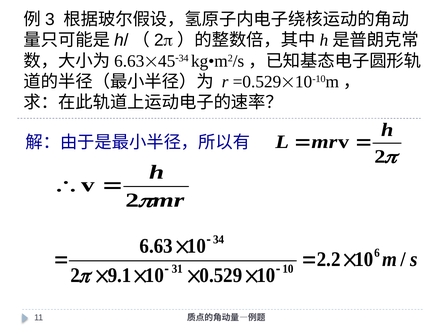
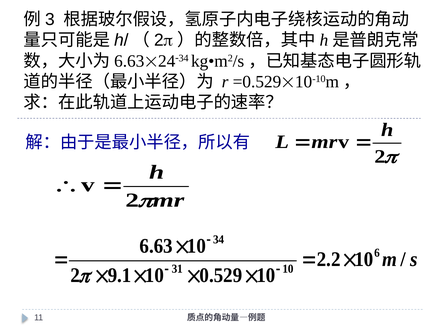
45: 45 -> 24
